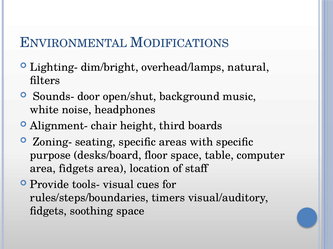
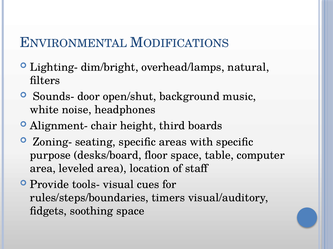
area fidgets: fidgets -> leveled
